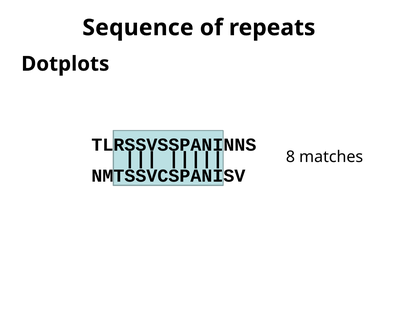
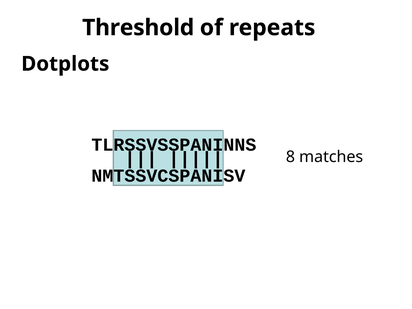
Sequence: Sequence -> Threshold
